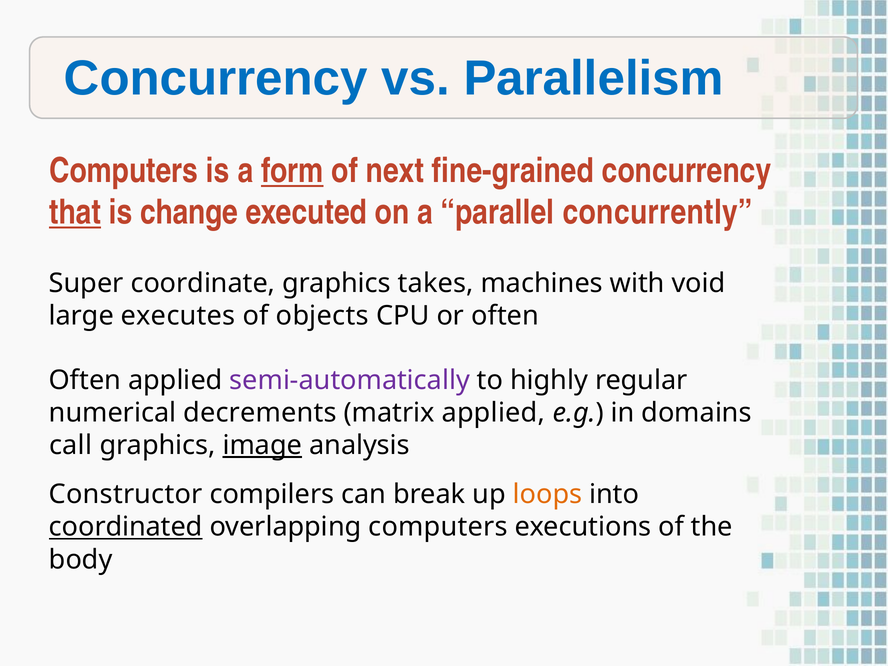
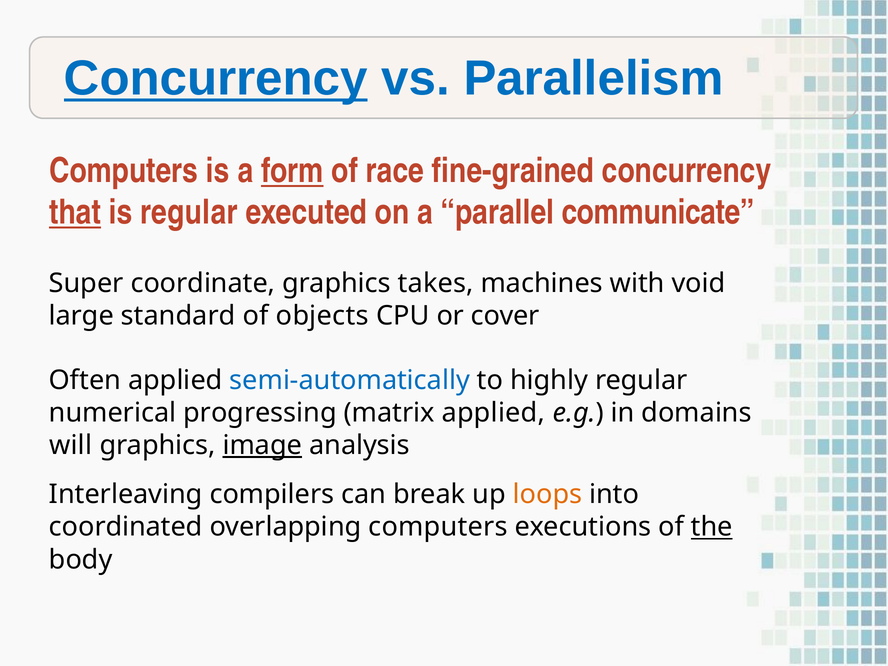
Concurrency at (216, 79) underline: none -> present
next: next -> race
is change: change -> regular
concurrently: concurrently -> communicate
executes: executes -> standard
or often: often -> cover
semi-automatically colour: purple -> blue
decrements: decrements -> progressing
call: call -> will
Constructor: Constructor -> Interleaving
coordinated underline: present -> none
the underline: none -> present
